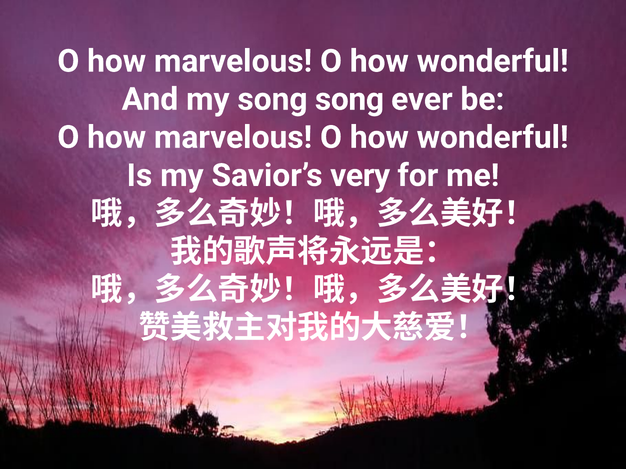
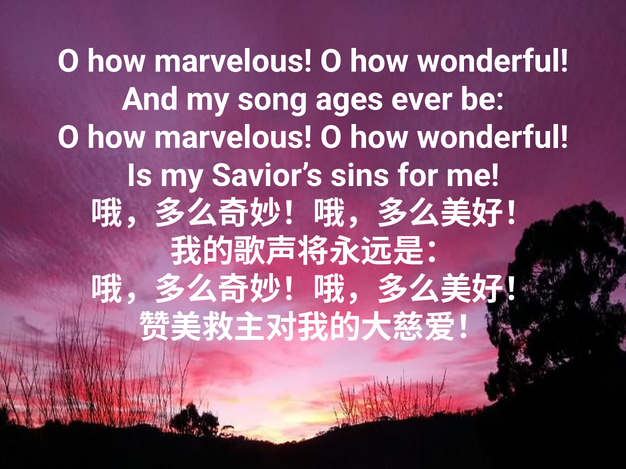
song song: song -> ages
very: very -> sins
